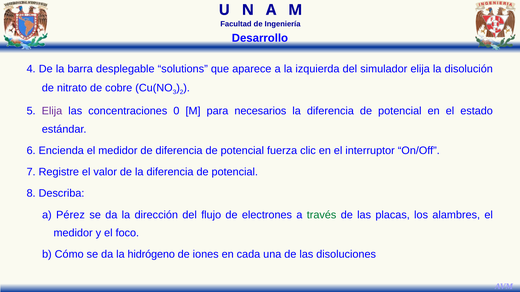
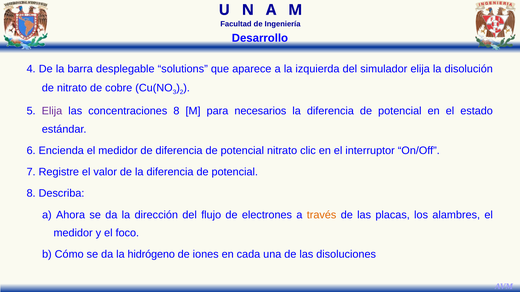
concentraciones 0: 0 -> 8
potencial fuerza: fuerza -> nitrato
Pérez: Pérez -> Ahora
través colour: green -> orange
